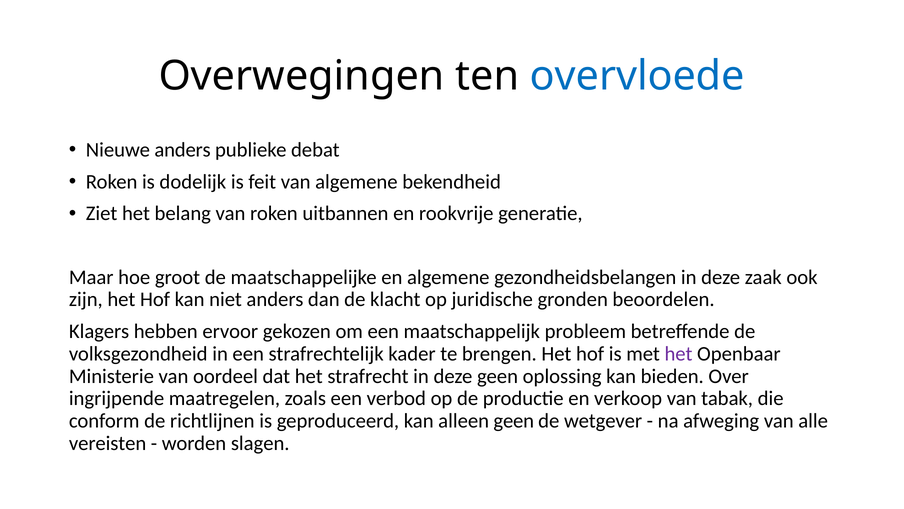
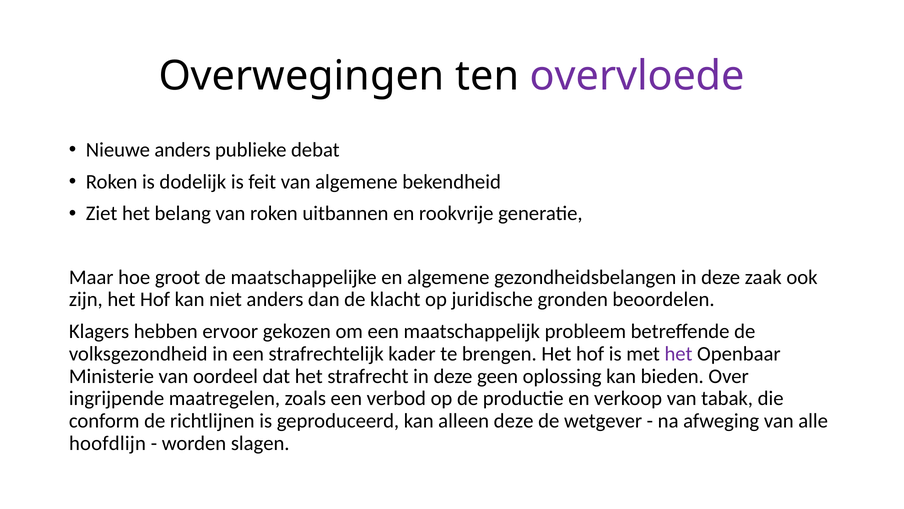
overvloede colour: blue -> purple
alleen geen: geen -> deze
vereisten: vereisten -> hoofdlijn
